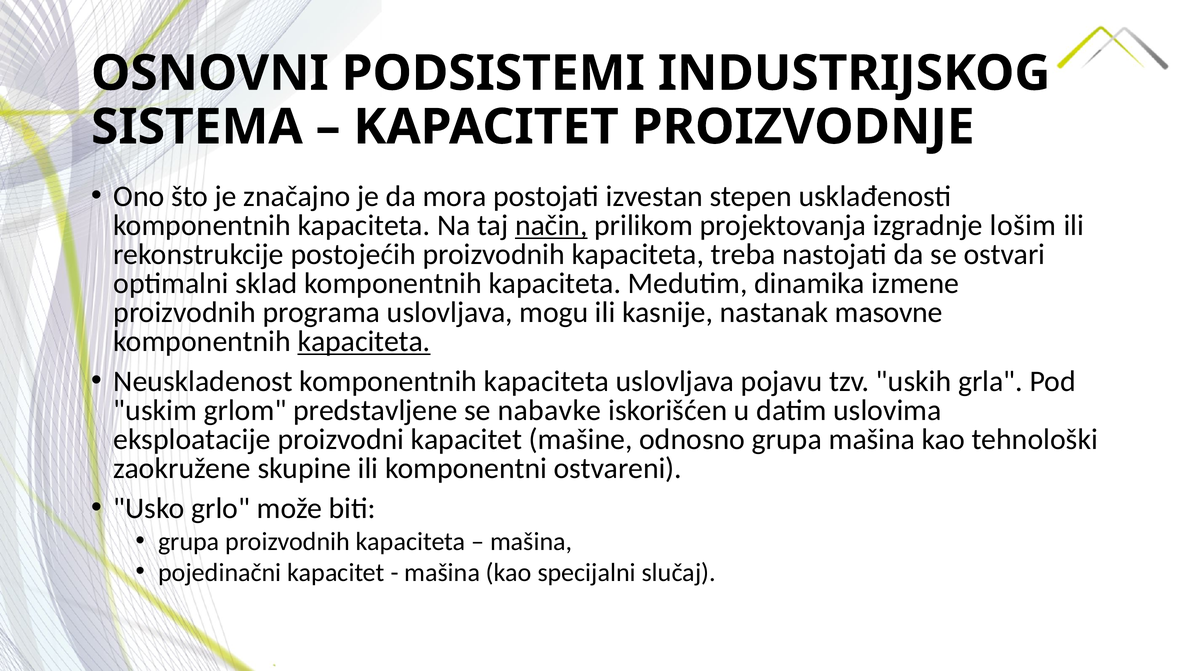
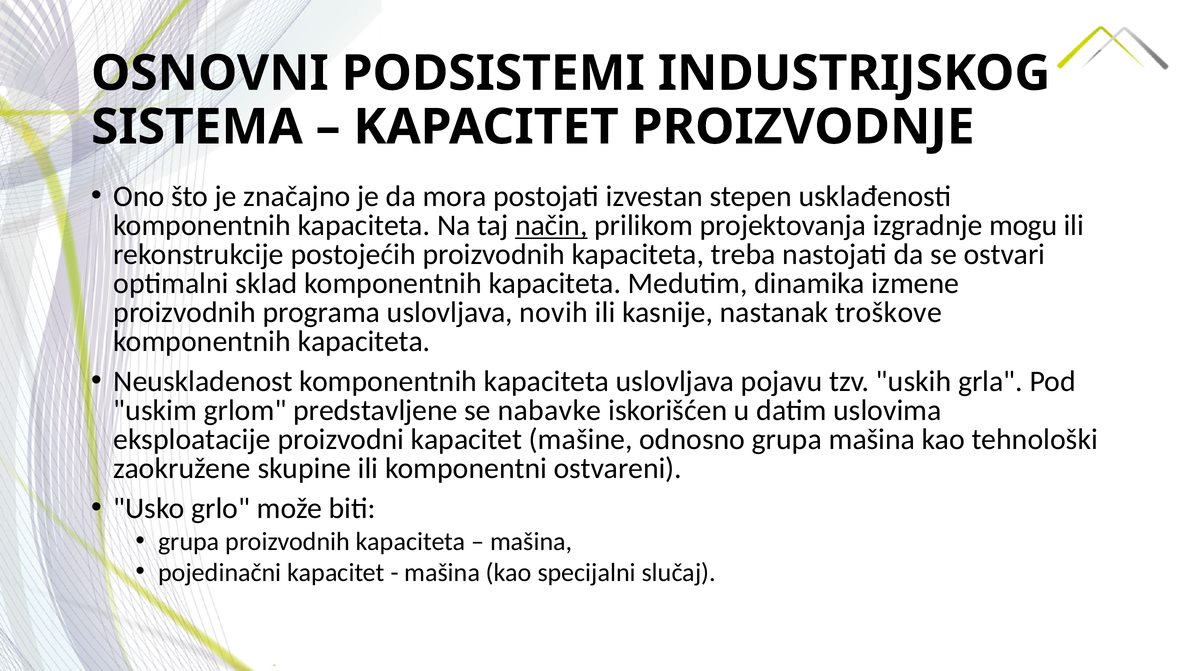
lošim: lošim -> mogu
mogu: mogu -> novih
masovne: masovne -> troškove
kapaciteta at (364, 342) underline: present -> none
